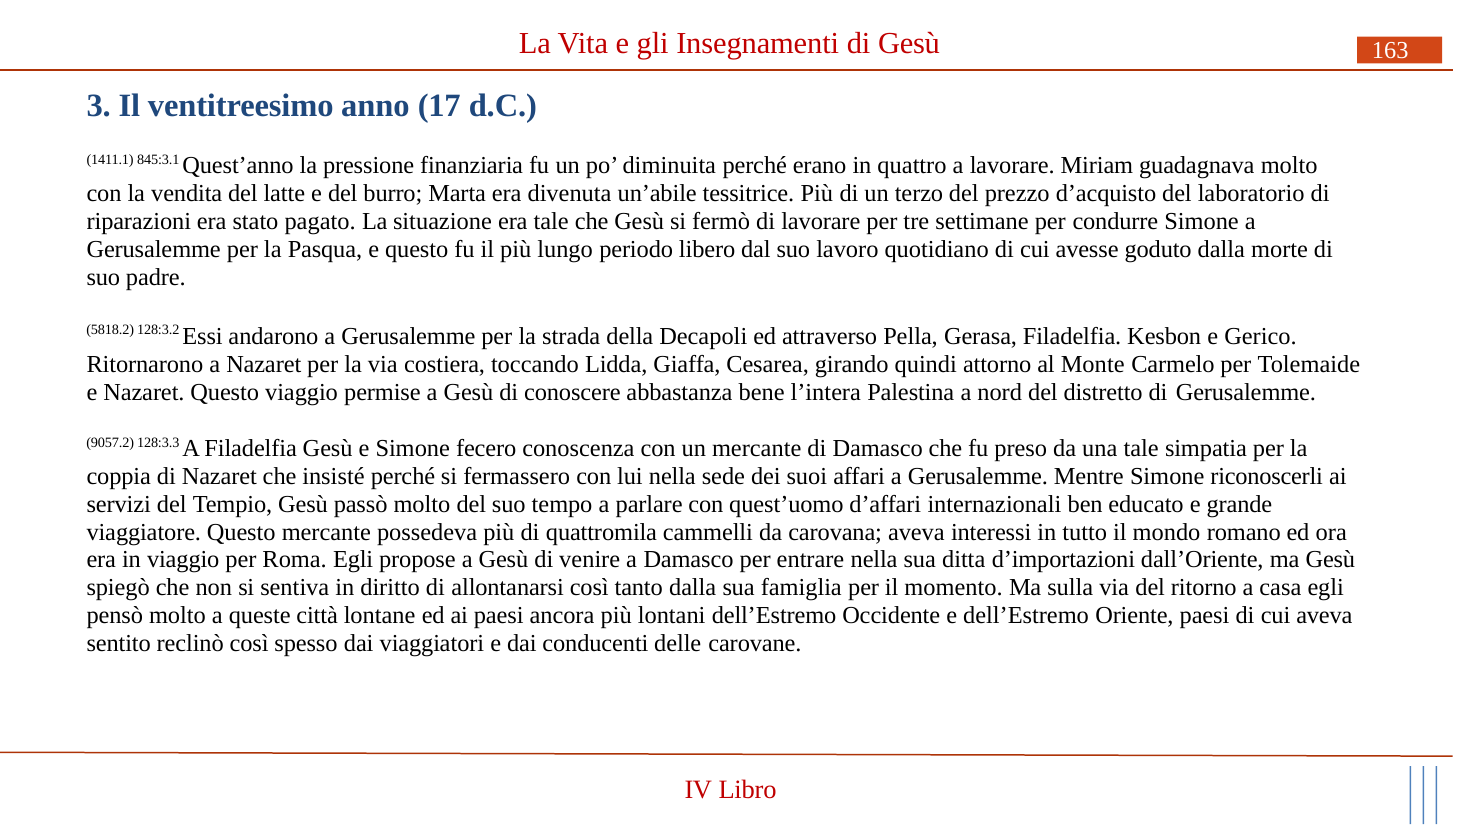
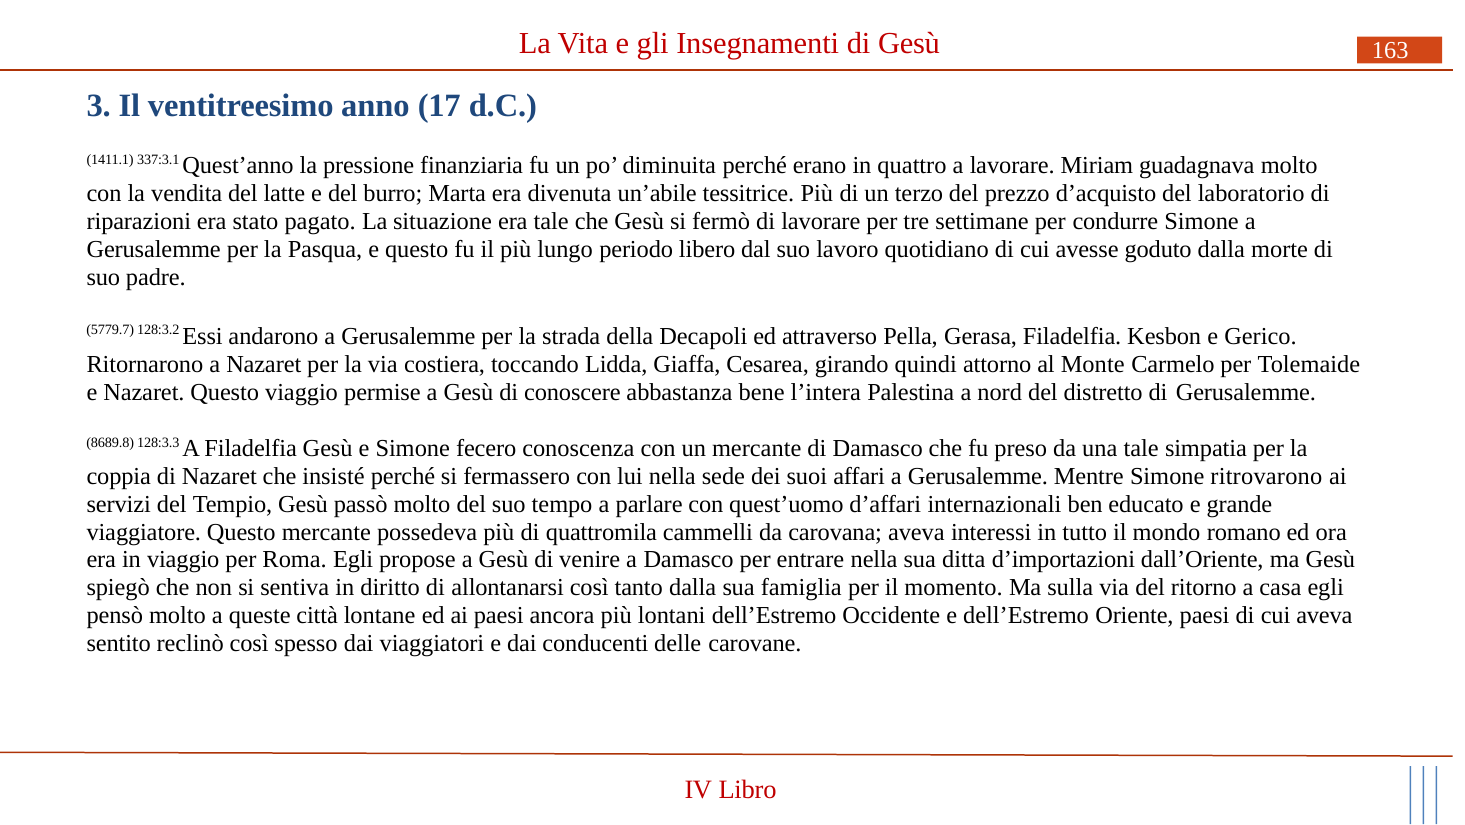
845:3.1: 845:3.1 -> 337:3.1
5818.2: 5818.2 -> 5779.7
9057.2: 9057.2 -> 8689.8
riconoscerli: riconoscerli -> ritrovarono
